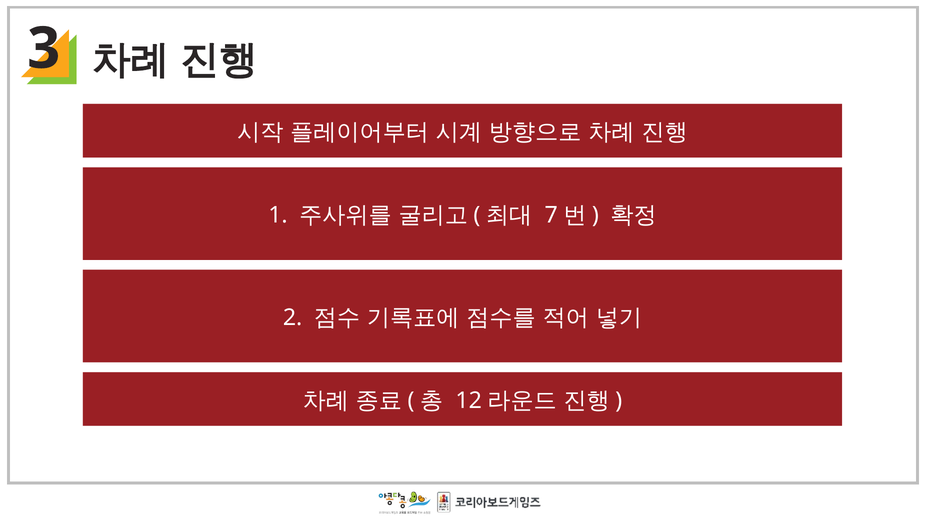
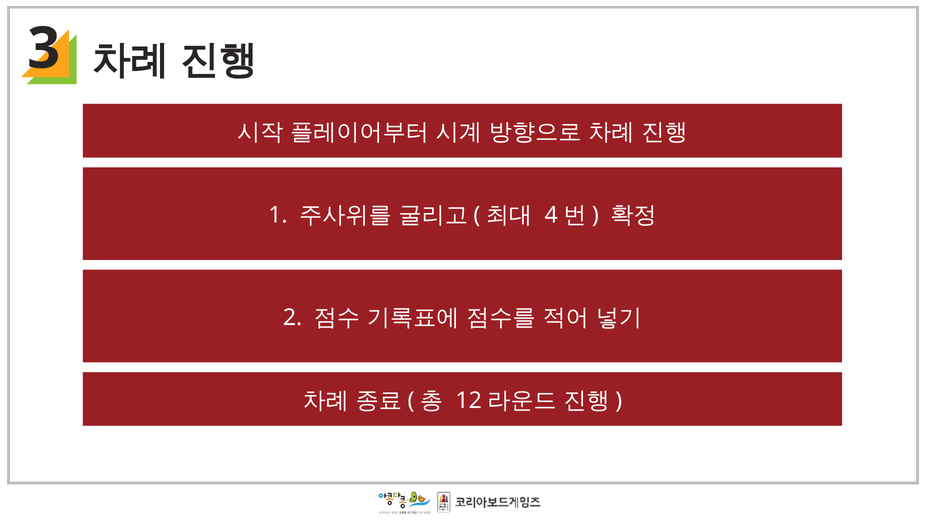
7: 7 -> 4
